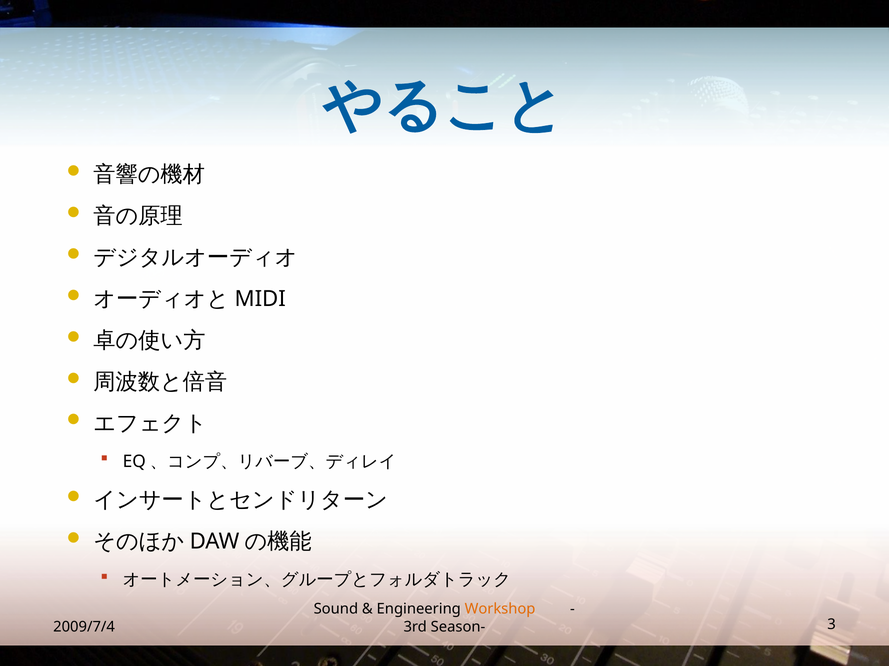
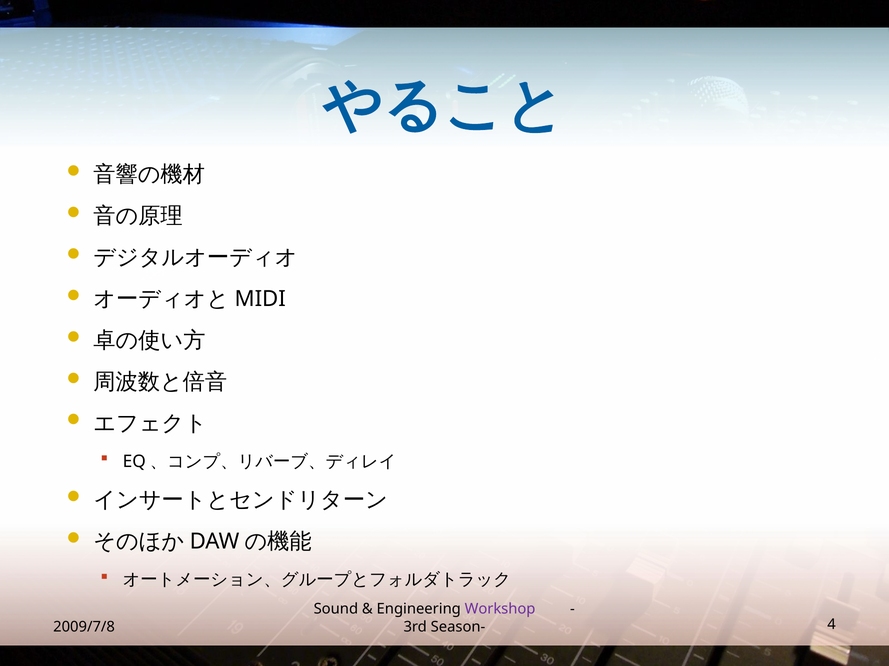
Workshop colour: orange -> purple
2009/7/4: 2009/7/4 -> 2009/7/8
3: 3 -> 4
